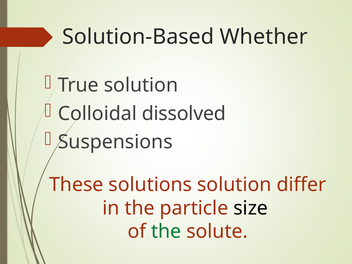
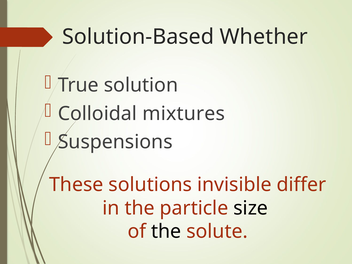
dissolved: dissolved -> mixtures
solutions solution: solution -> invisible
the at (166, 232) colour: green -> black
